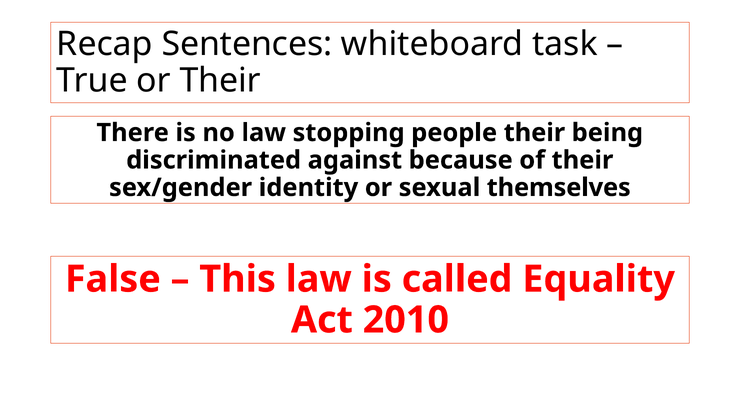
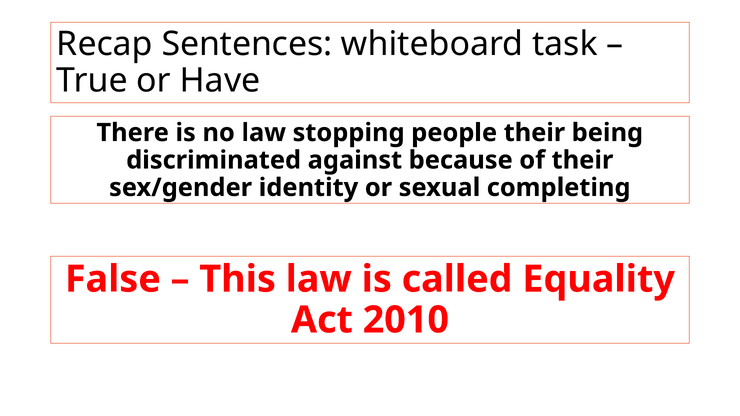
or Their: Their -> Have
themselves: themselves -> completing
